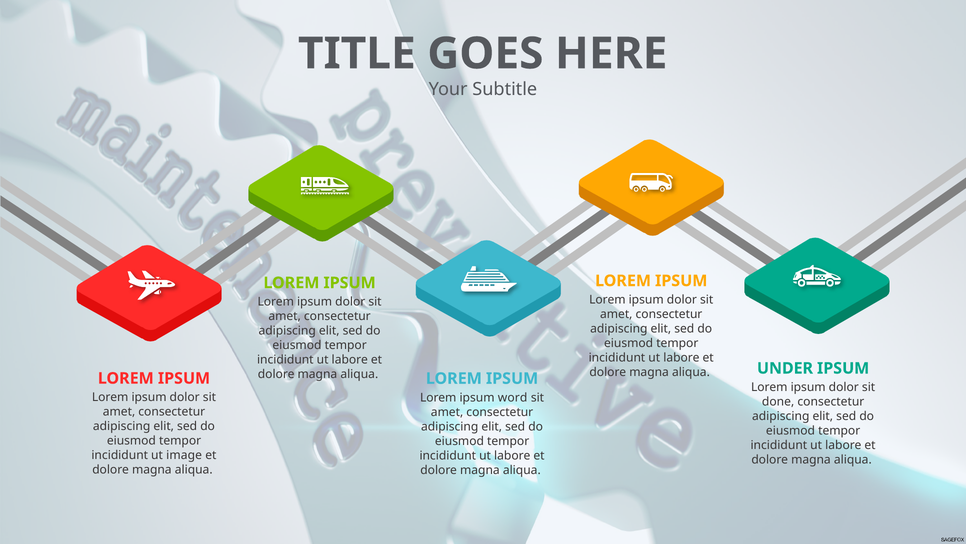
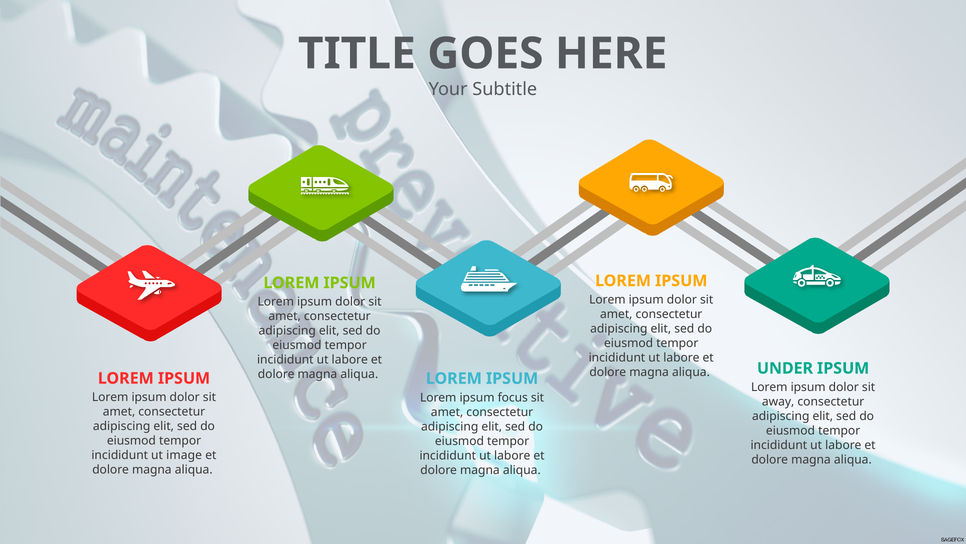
word: word -> focus
done: done -> away
